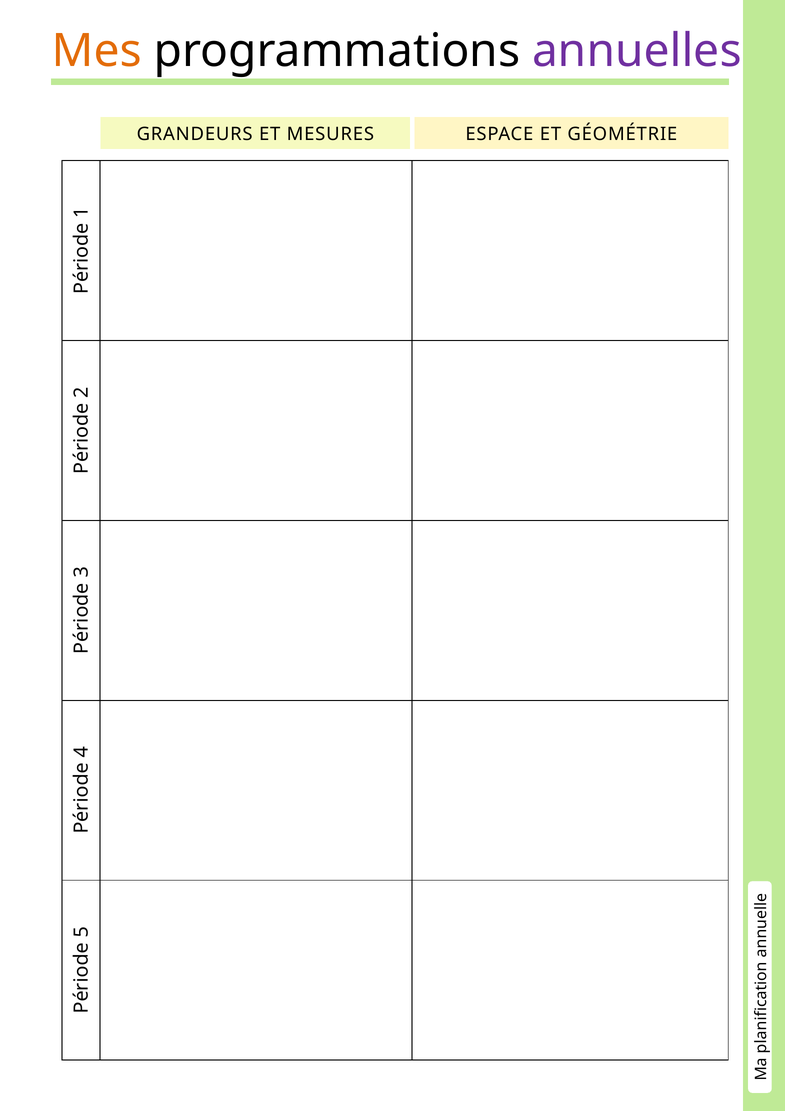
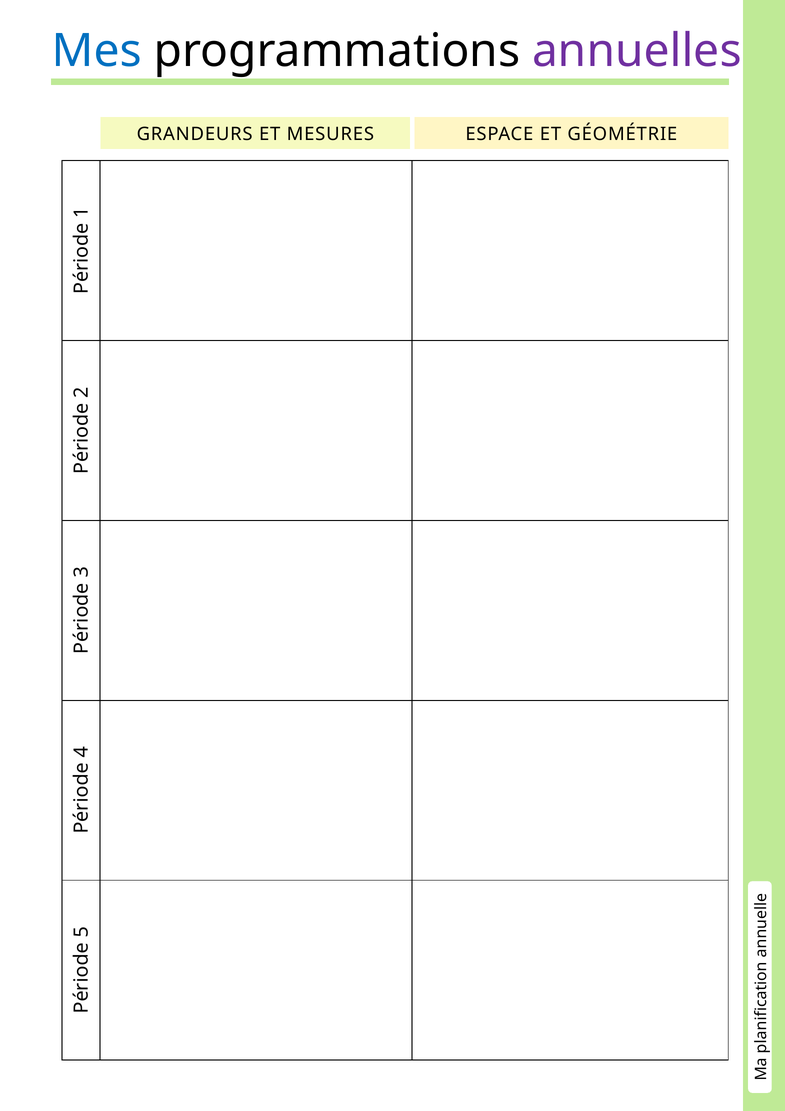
Mes colour: orange -> blue
